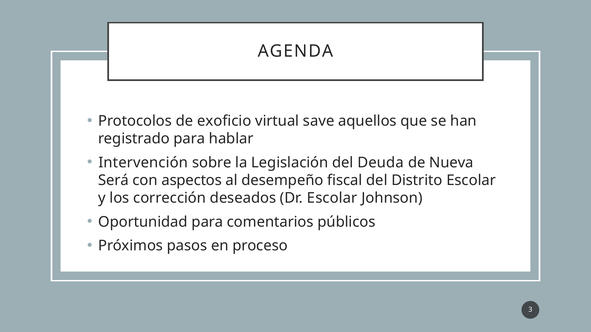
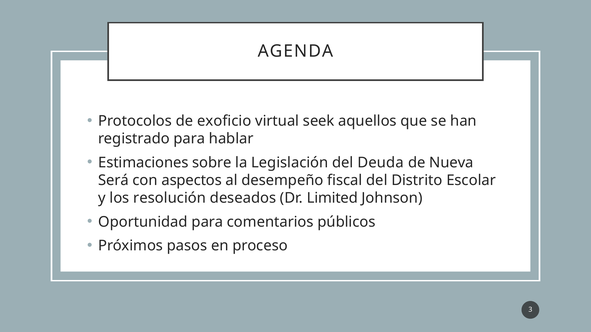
save: save -> seek
Intervención: Intervención -> Estimaciones
corrección: corrección -> resolución
Dr Escolar: Escolar -> Limited
